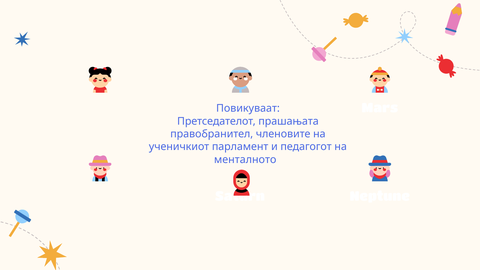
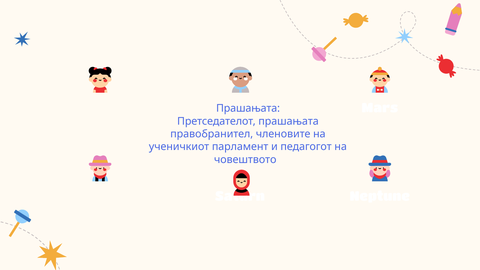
Повикуваат at (248, 108): Повикуваат -> Прашањата
менталното: менталното -> човештвото
